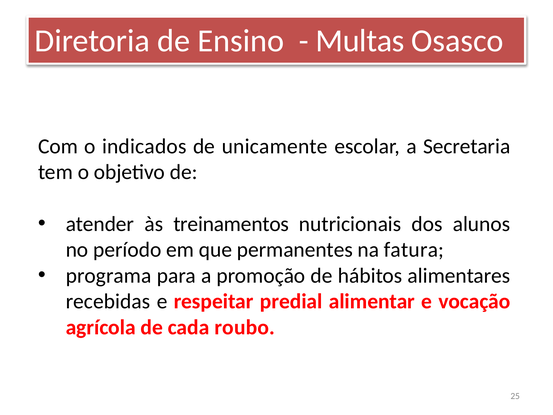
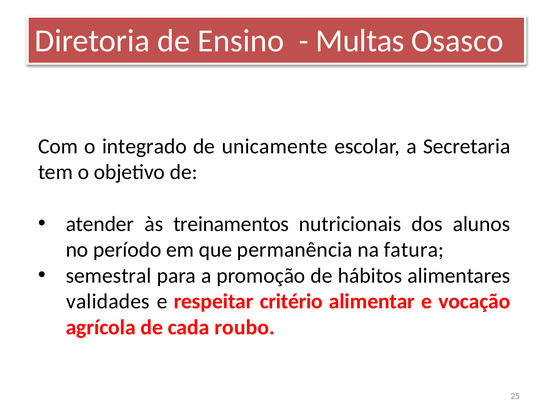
indicados: indicados -> integrado
permanentes: permanentes -> permanência
programa: programa -> semestral
recebidas: recebidas -> validades
predial: predial -> critério
